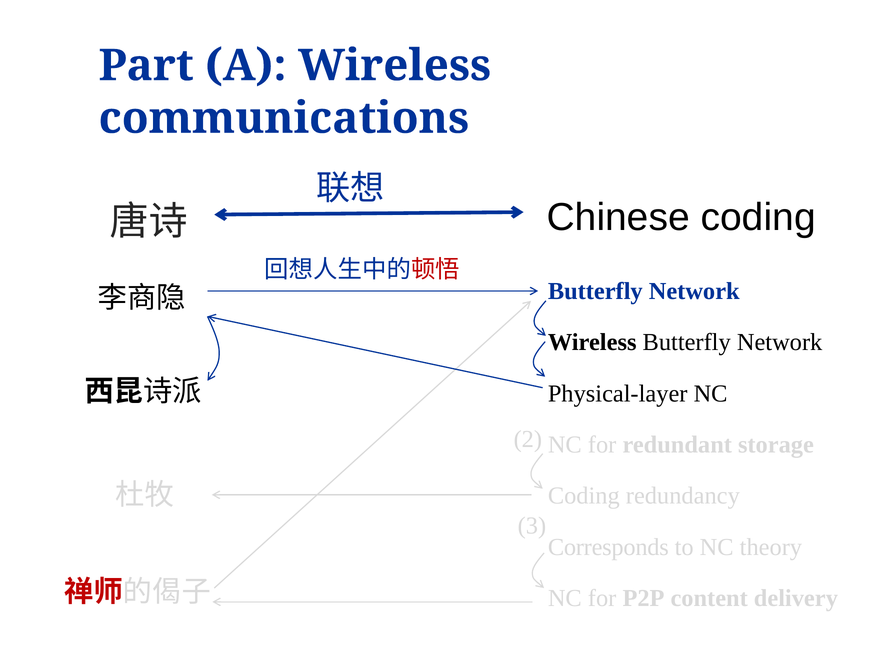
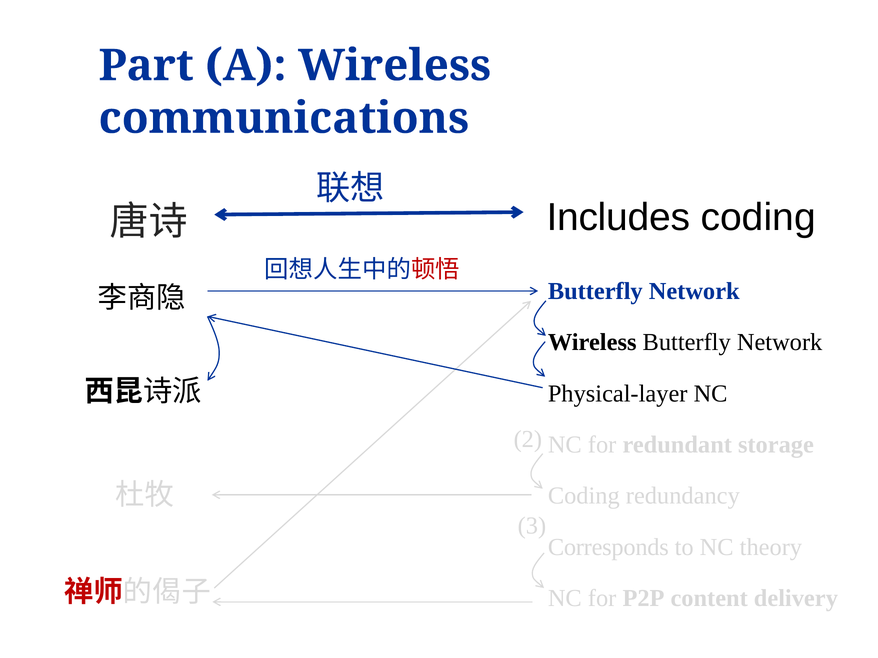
Chinese: Chinese -> Includes
